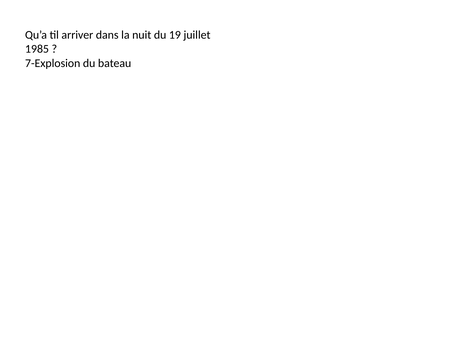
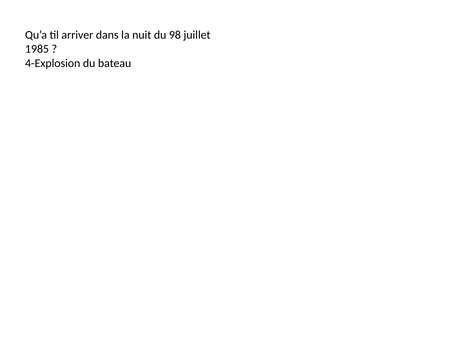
19: 19 -> 98
7-Explosion: 7-Explosion -> 4-Explosion
